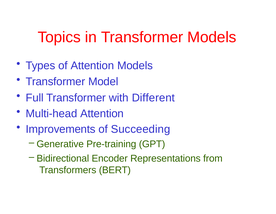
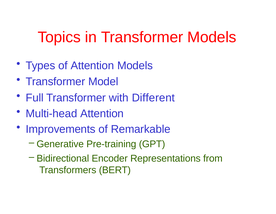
Succeeding: Succeeding -> Remarkable
